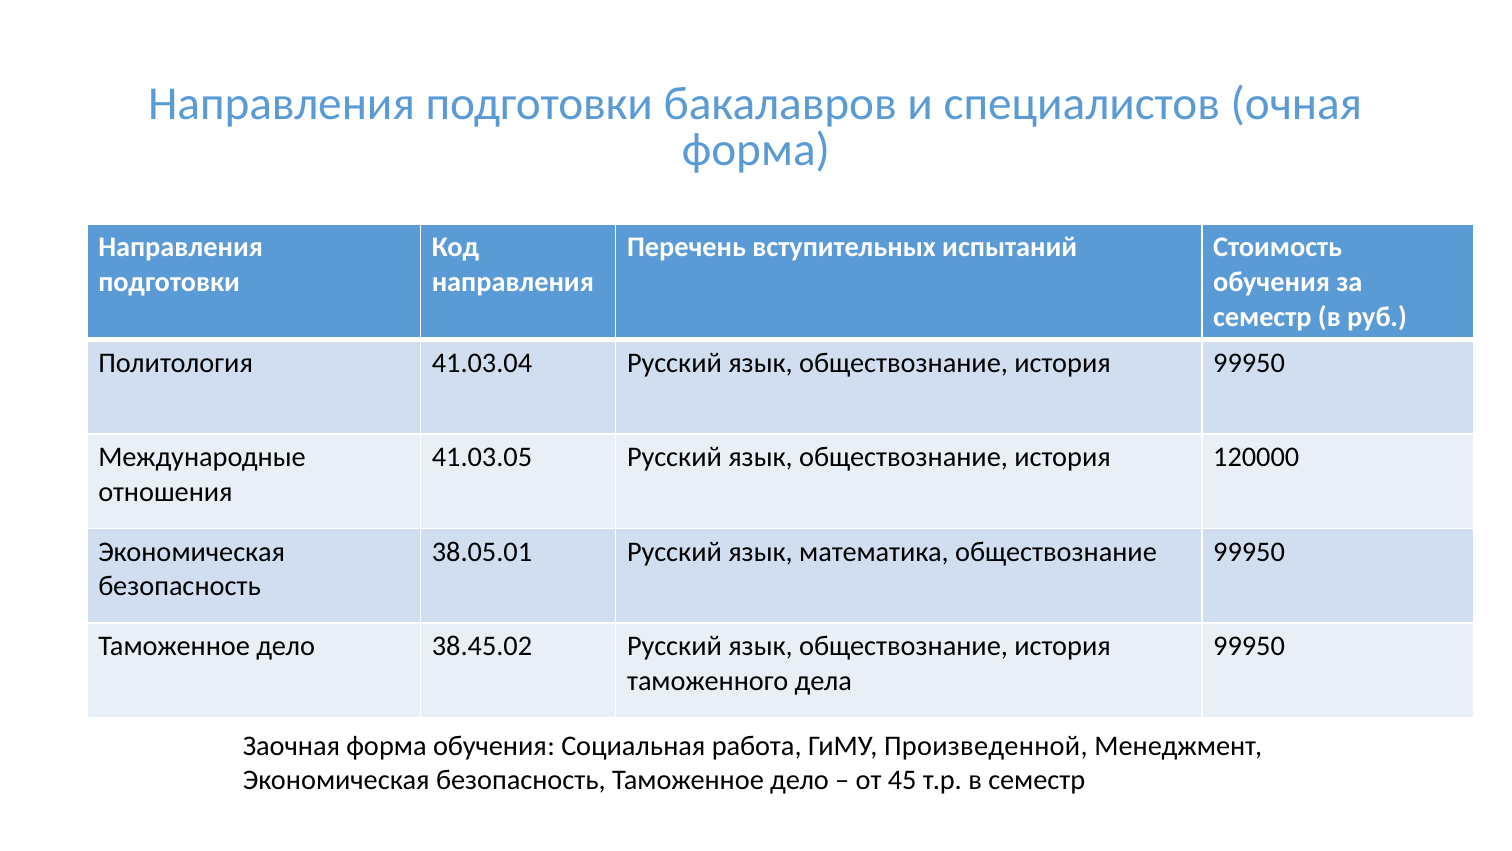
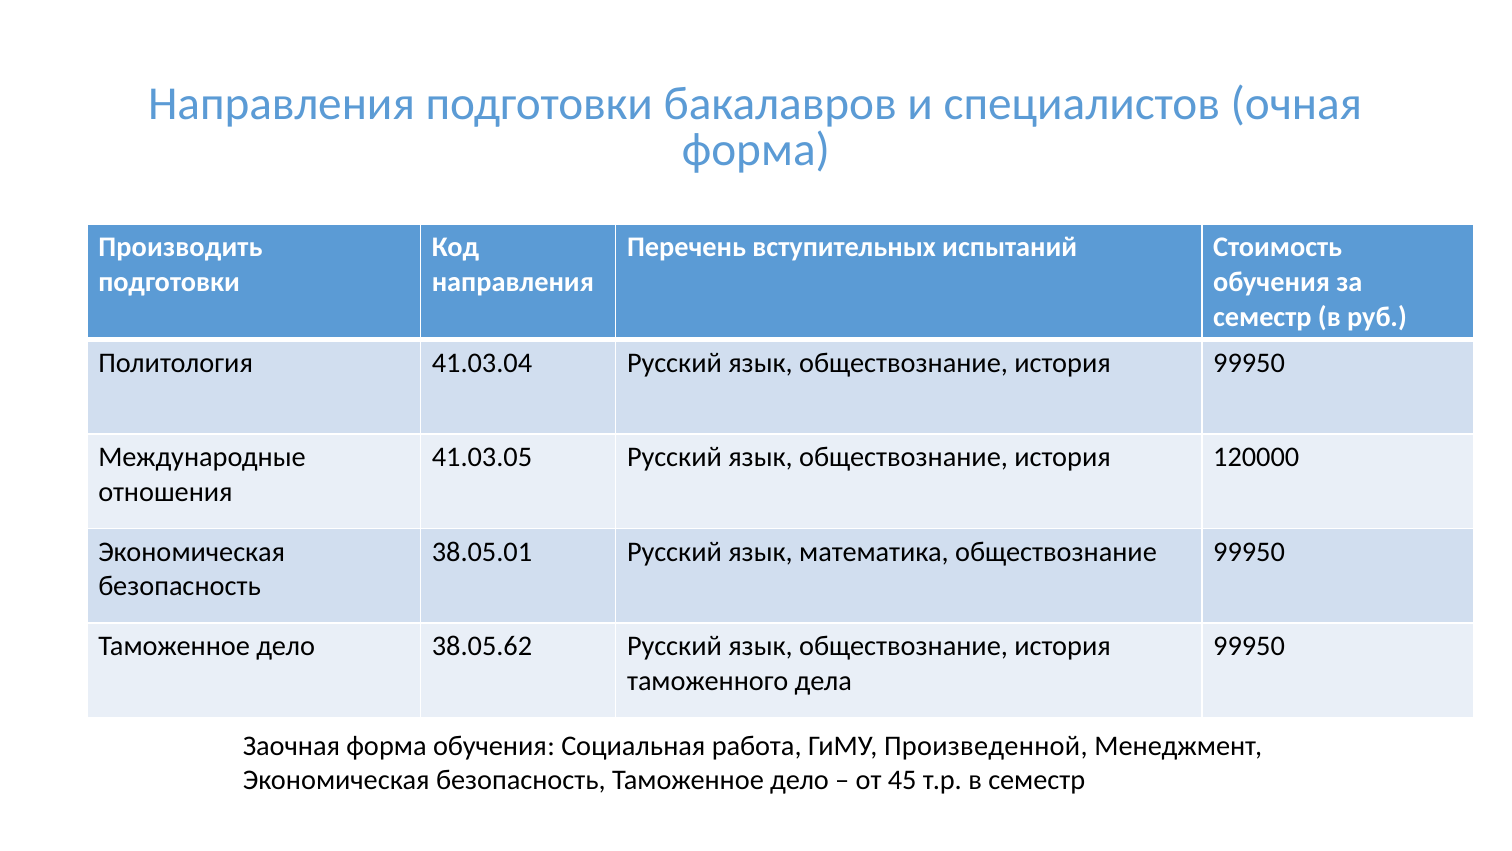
Направления at (181, 247): Направления -> Производить
38.45.02: 38.45.02 -> 38.05.62
